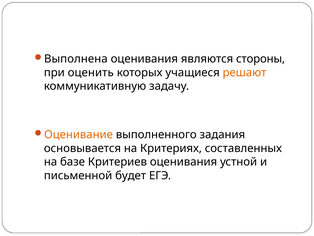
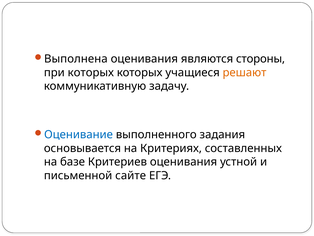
при оценить: оценить -> которых
Оценивание colour: orange -> blue
будет: будет -> сайте
